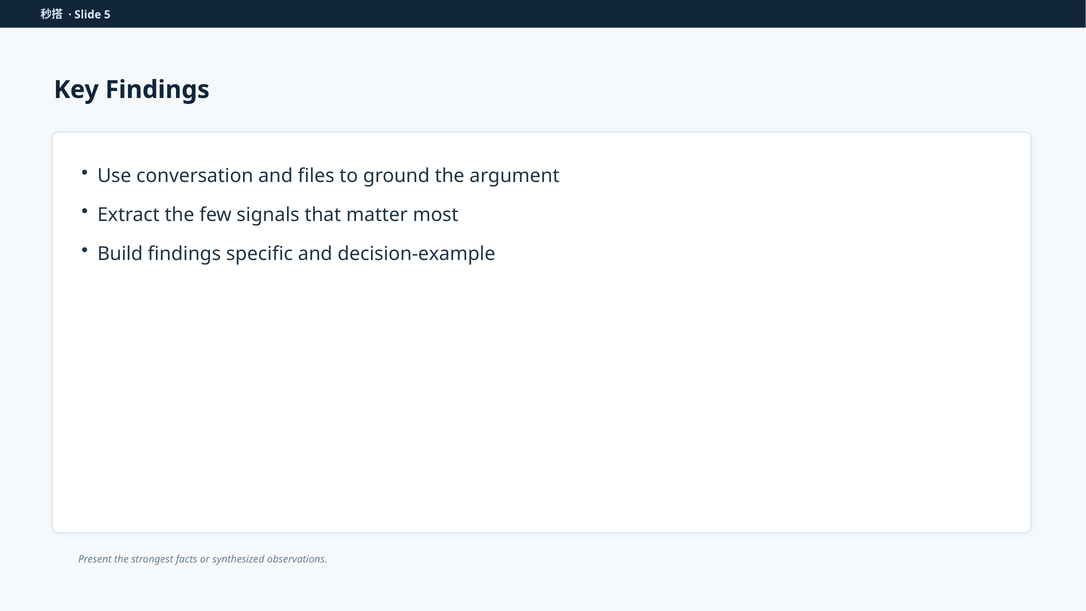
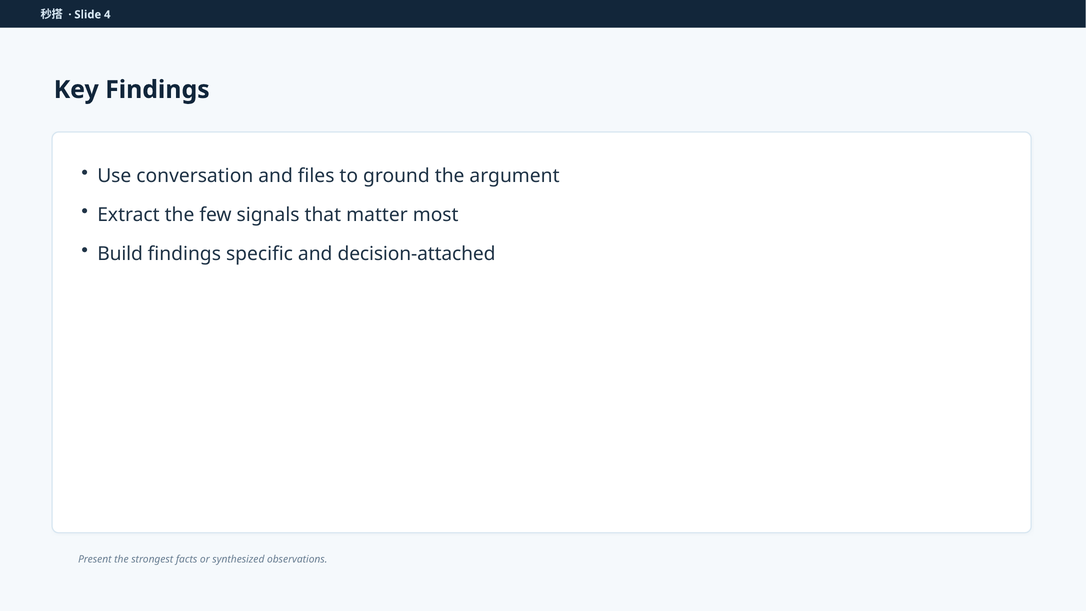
5: 5 -> 4
decision-example: decision-example -> decision-attached
